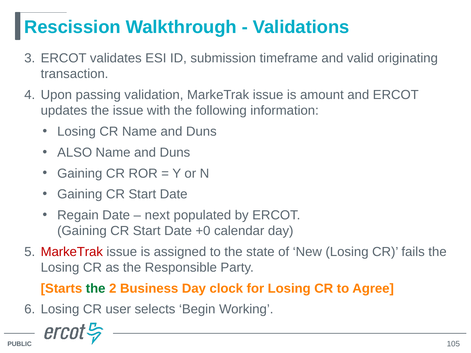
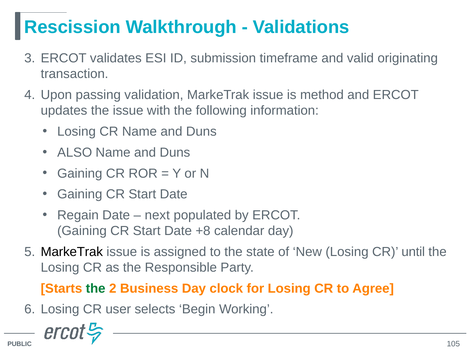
amount: amount -> method
+0: +0 -> +8
MarkeTrak at (72, 252) colour: red -> black
fails: fails -> until
